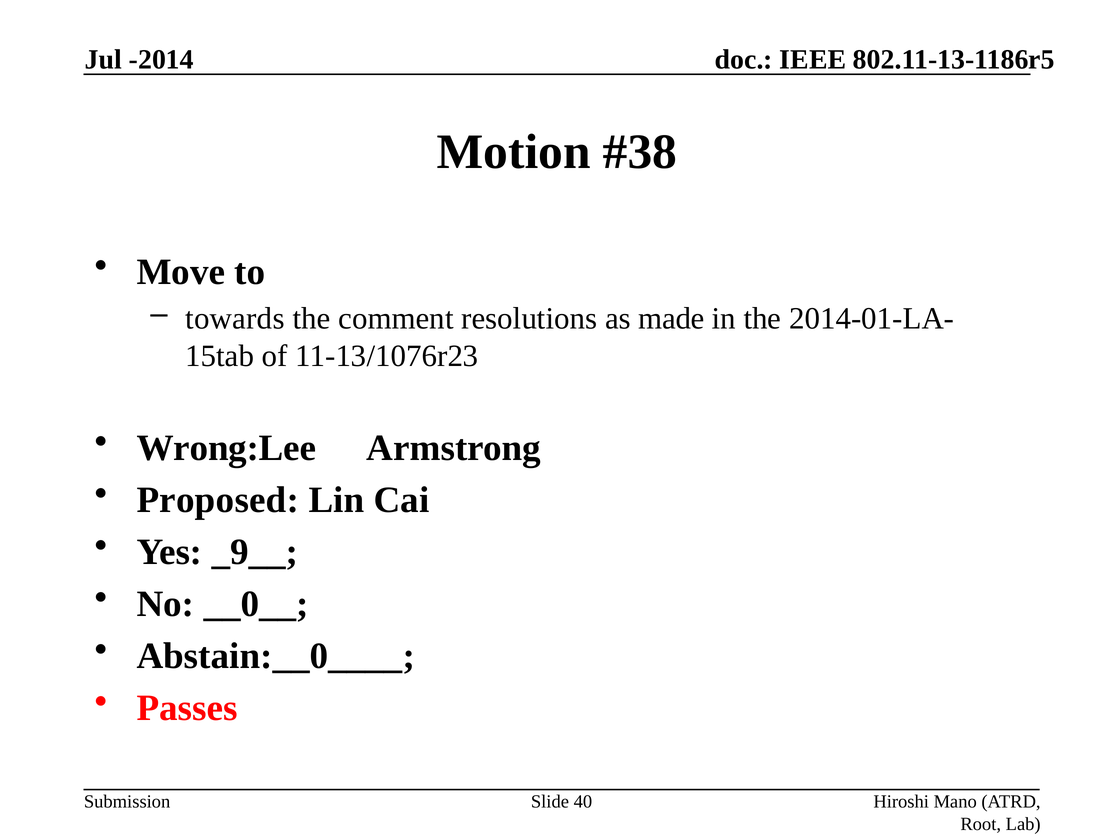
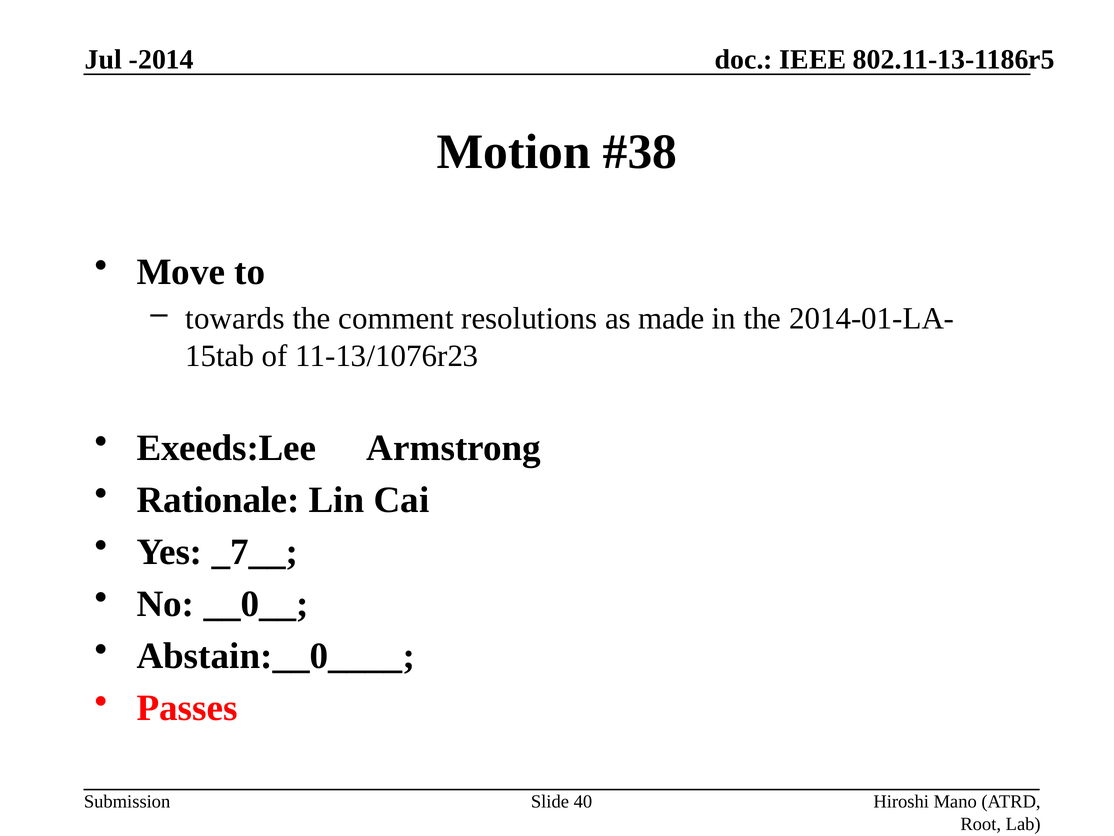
Wrong:Lee: Wrong:Lee -> Exeeds:Lee
Proposed: Proposed -> Rationale
_9__: _9__ -> _7__
